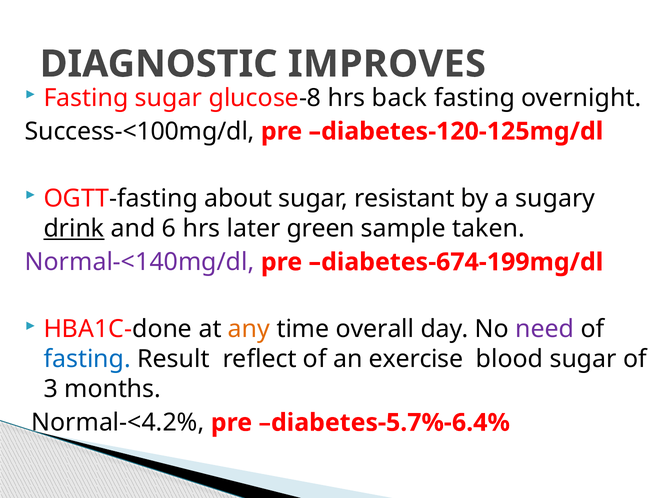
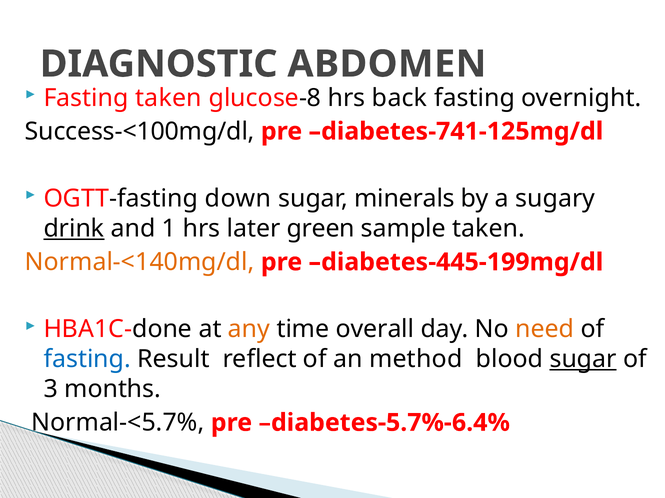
IMPROVES: IMPROVES -> ABDOMEN
Fasting sugar: sugar -> taken
diabetes-120-125mg/dl: diabetes-120-125mg/dl -> diabetes-741-125mg/dl
about: about -> down
resistant: resistant -> minerals
6: 6 -> 1
Normal-<140mg/dl colour: purple -> orange
diabetes-674-199mg/dl: diabetes-674-199mg/dl -> diabetes-445-199mg/dl
need colour: purple -> orange
exercise: exercise -> method
sugar at (583, 360) underline: none -> present
Normal-<4.2%: Normal-<4.2% -> Normal-<5.7%
